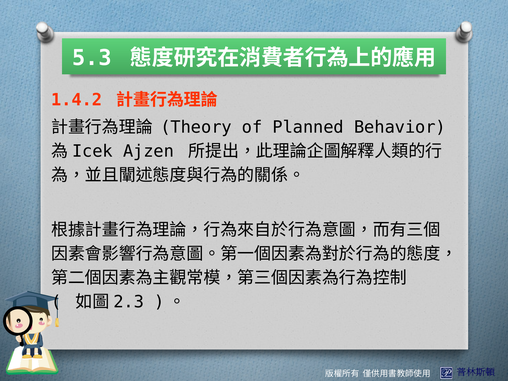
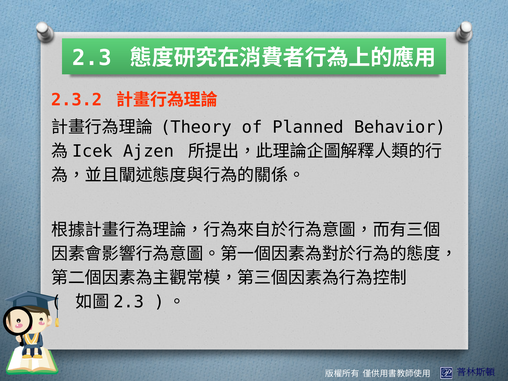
5.3: 5.3 -> 2.3
1.4.2: 1.4.2 -> 2.3.2
